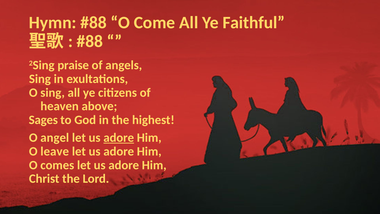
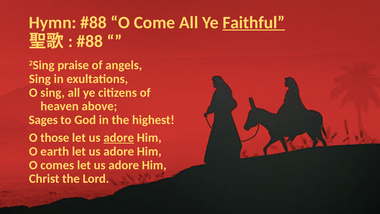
Faithful underline: none -> present
angel: angel -> those
leave: leave -> earth
